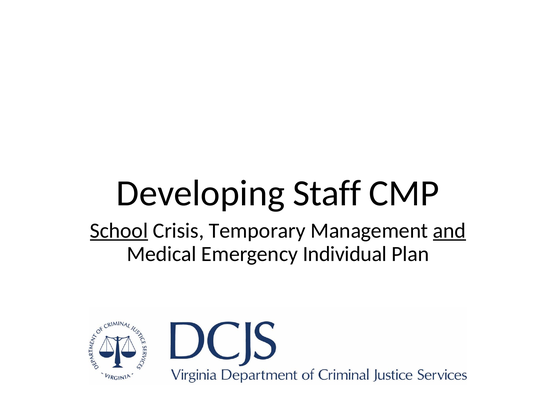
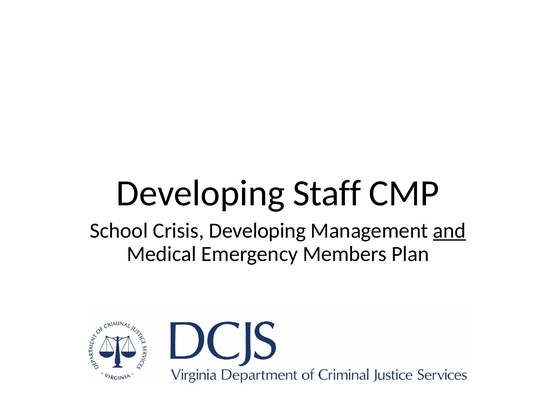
School underline: present -> none
Crisis Temporary: Temporary -> Developing
Individual: Individual -> Members
